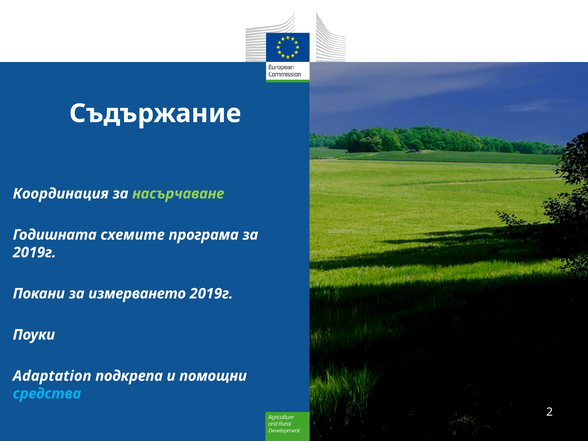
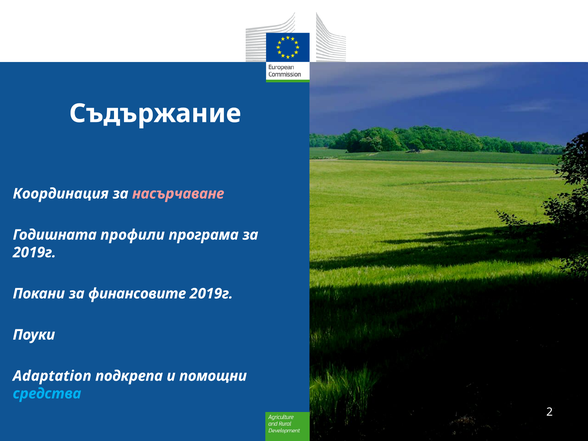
насърчаване colour: light green -> pink
схемите: схемите -> профили
измерването: измерването -> финансовите
